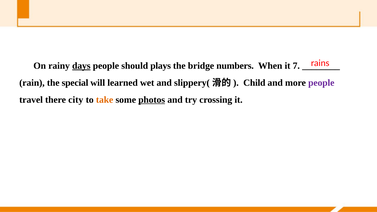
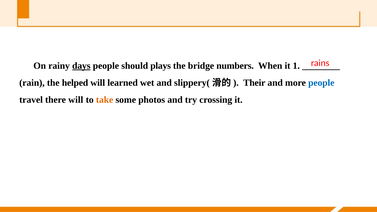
7: 7 -> 1
special: special -> helped
Child: Child -> Their
people at (321, 83) colour: purple -> blue
there city: city -> will
photos underline: present -> none
